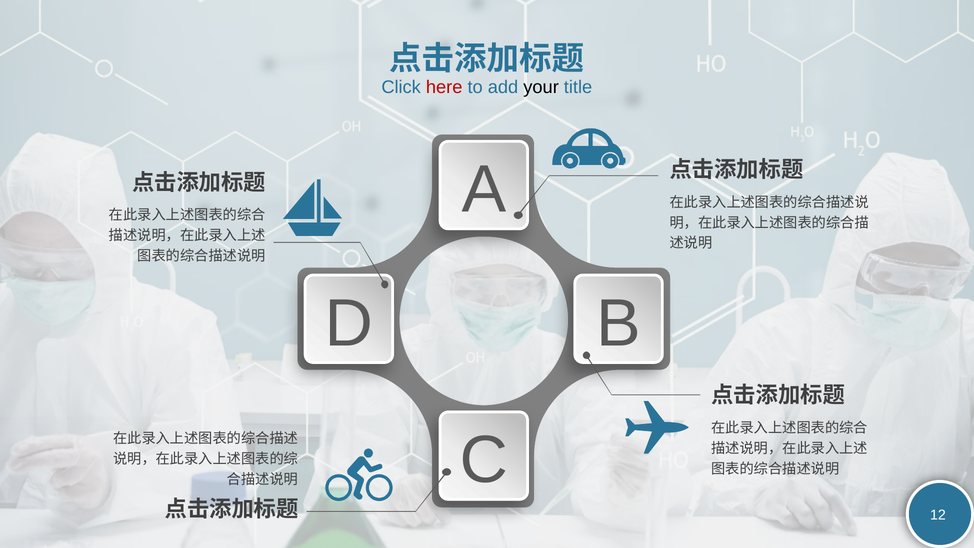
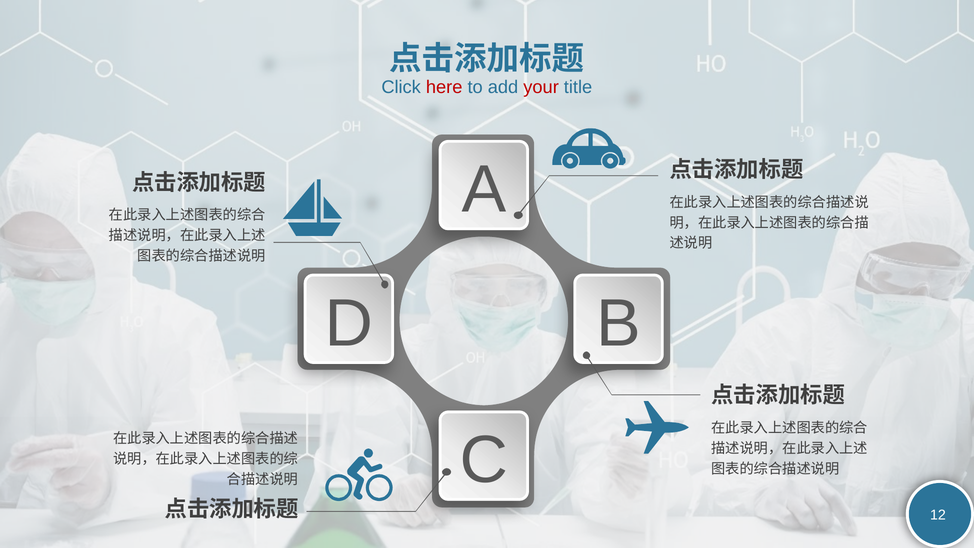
your colour: black -> red
